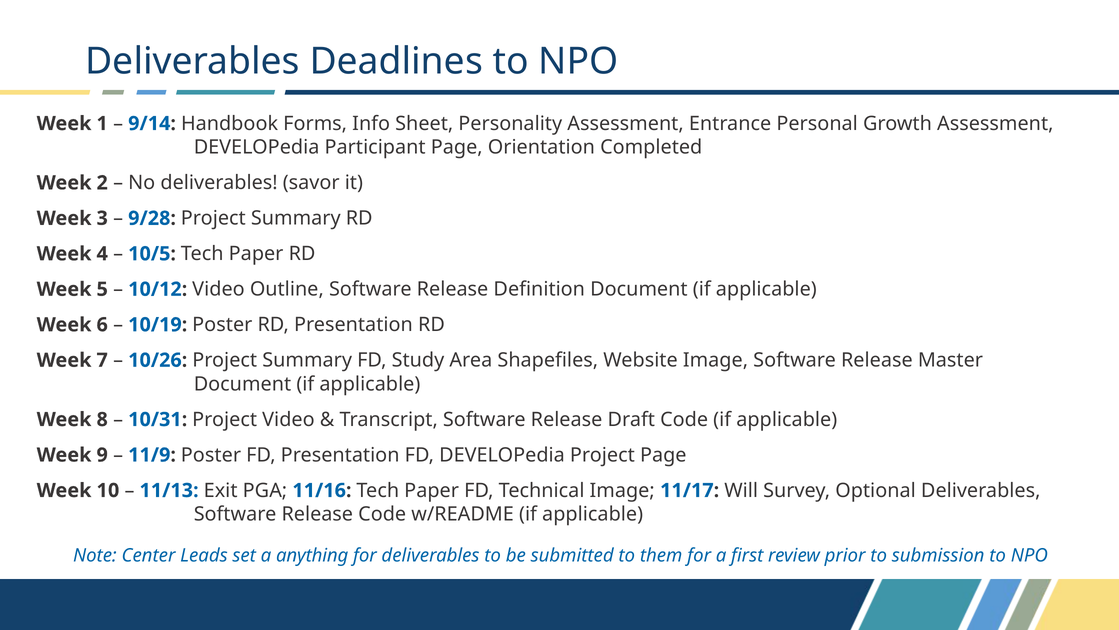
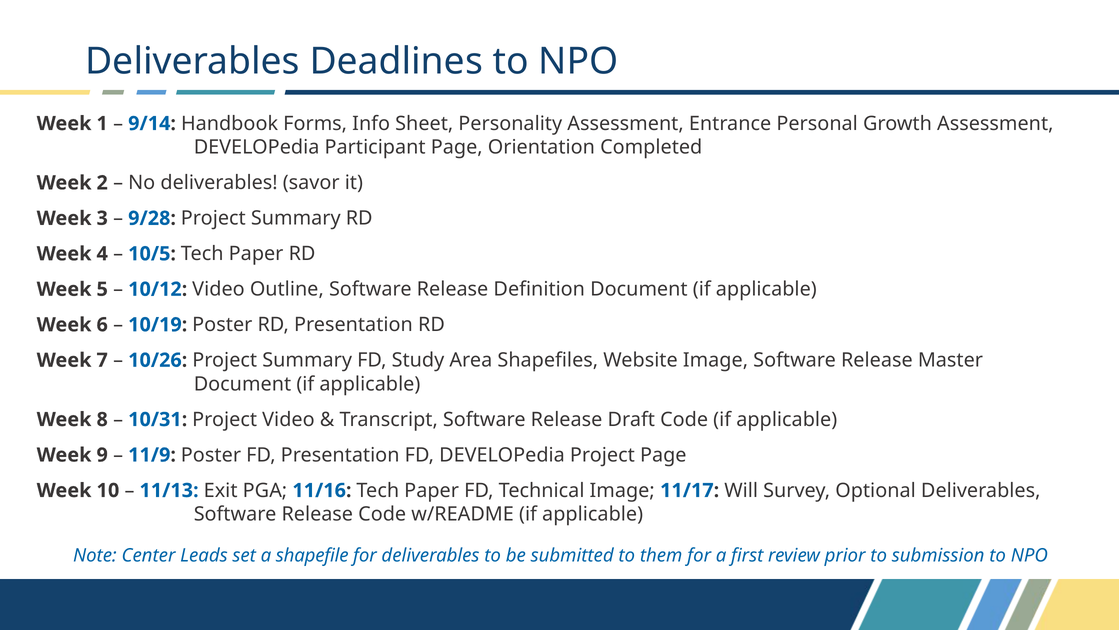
anything: anything -> shapefile
